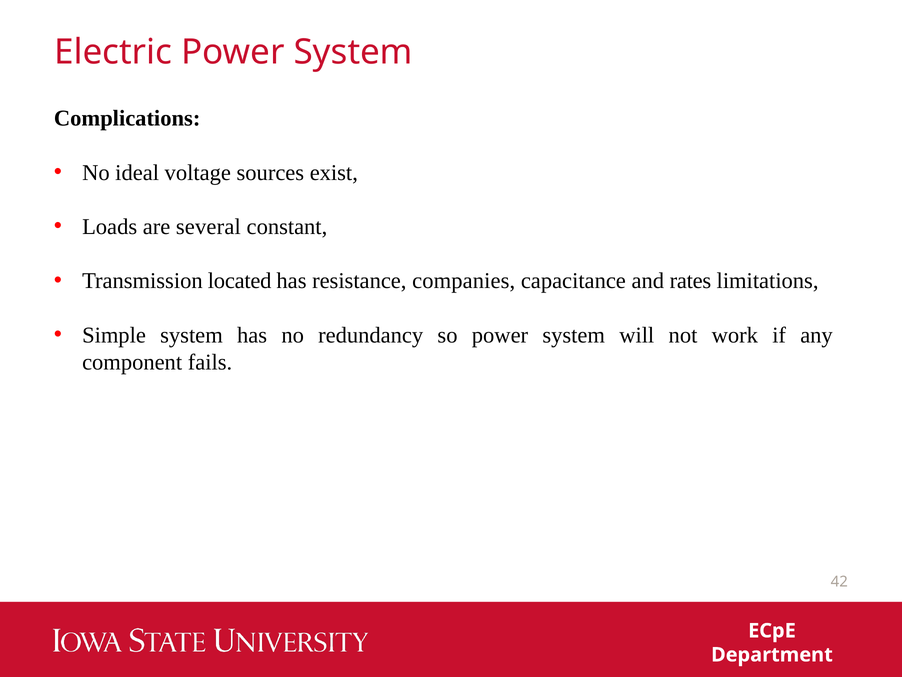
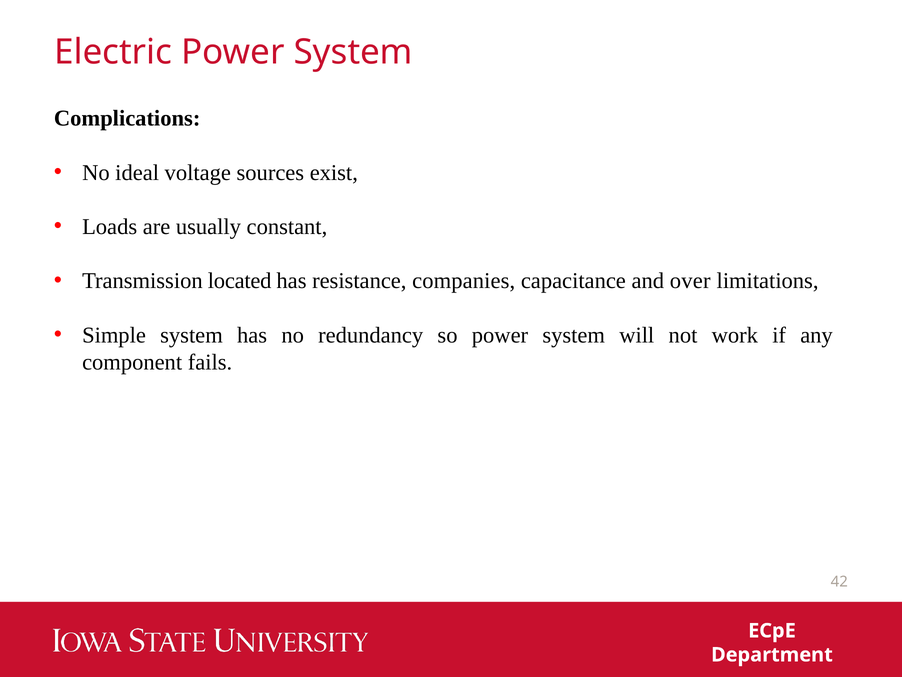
several: several -> usually
rates: rates -> over
